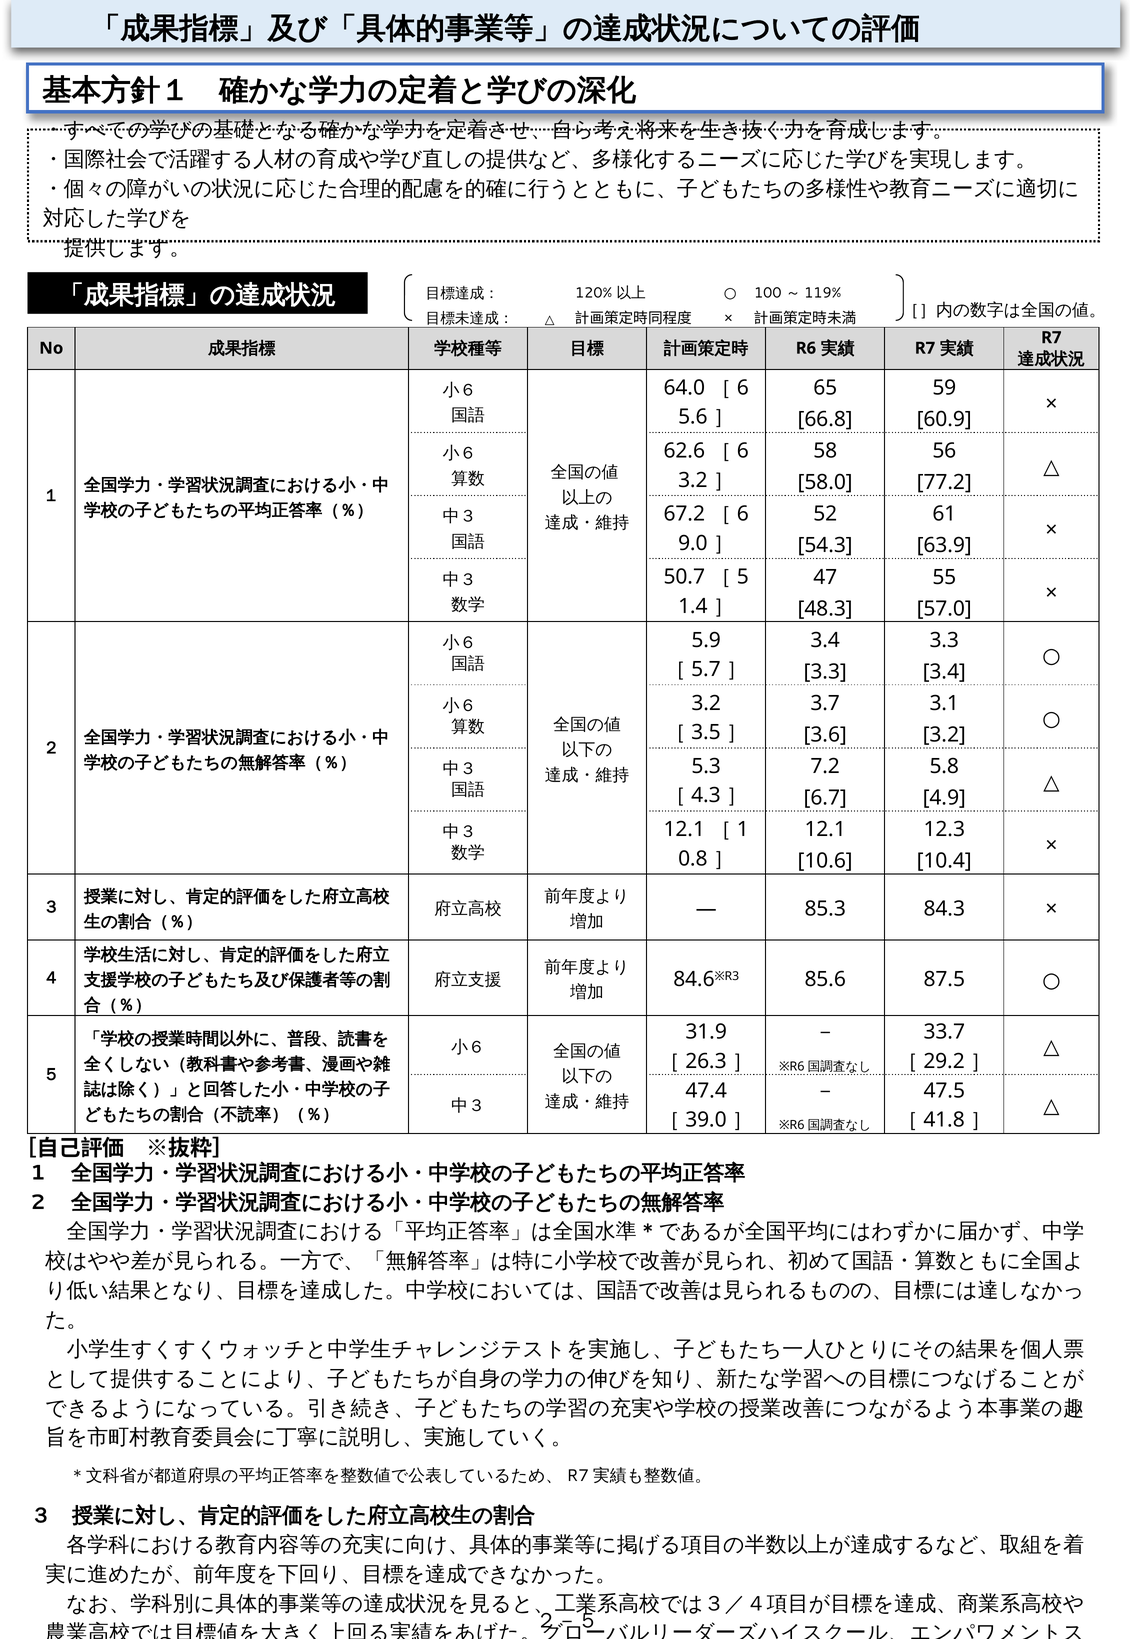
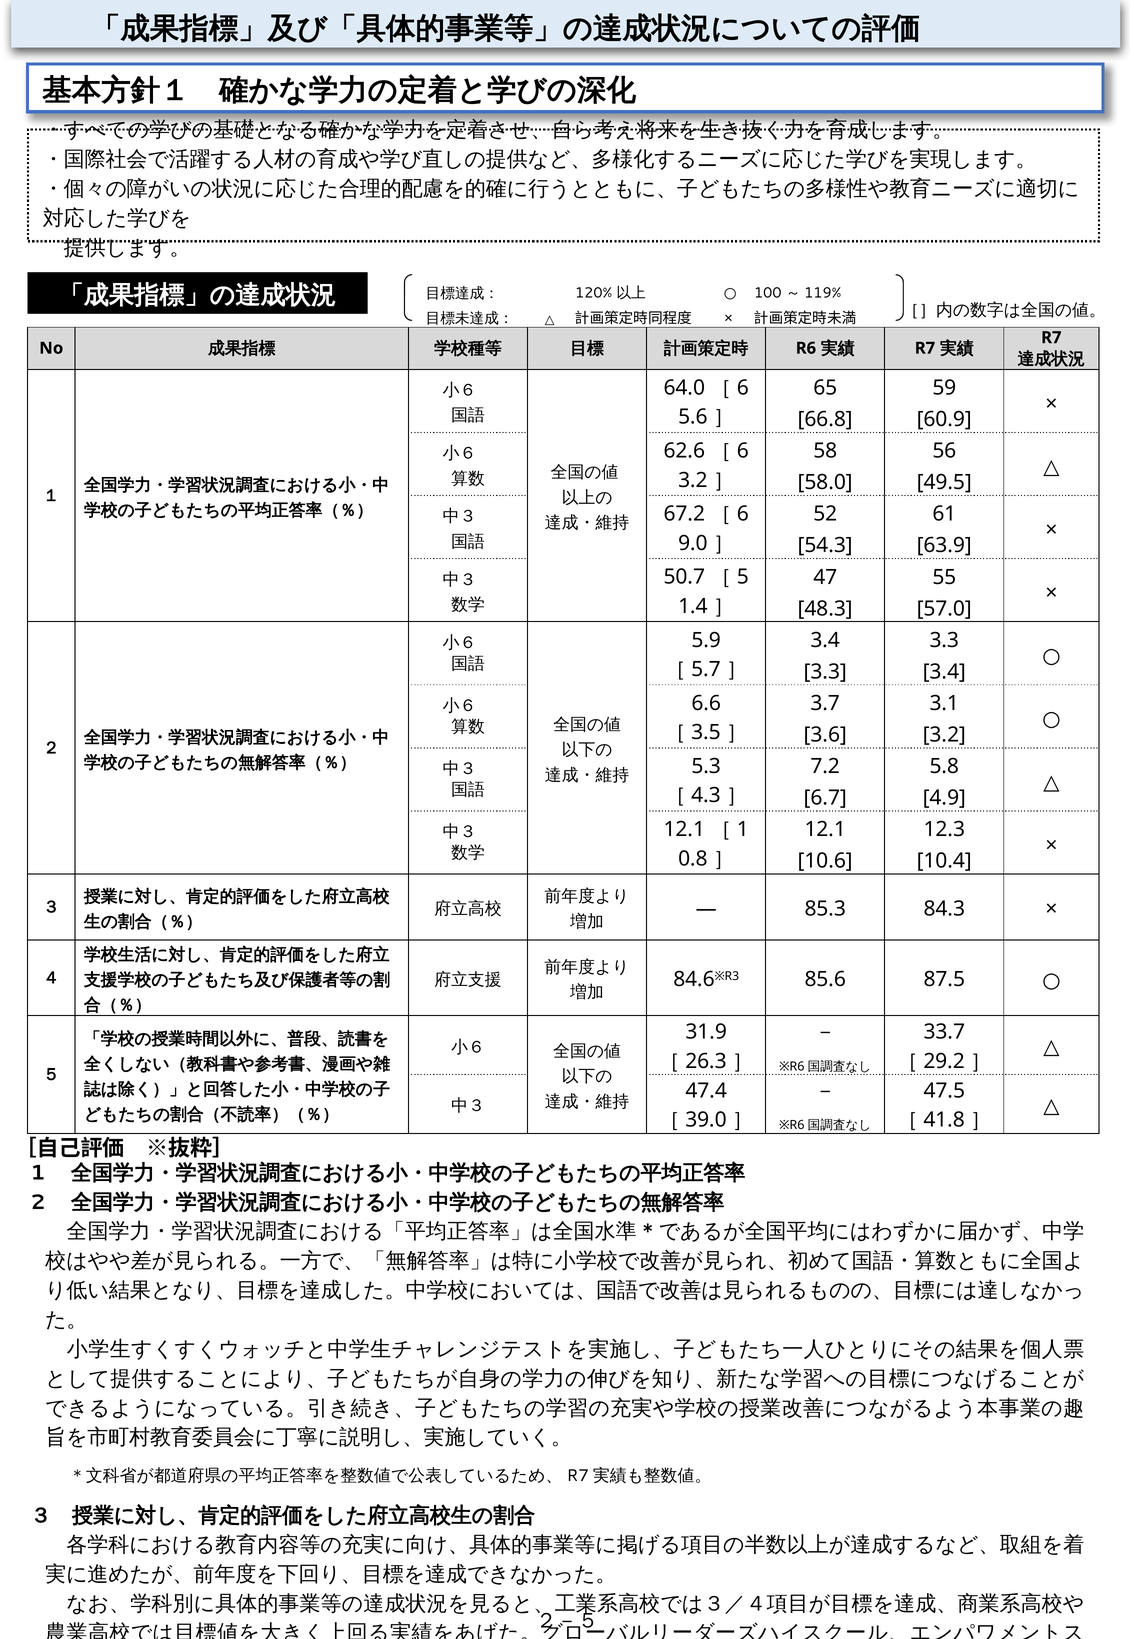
77.2: 77.2 -> 49.5
3.2 at (706, 703): 3.2 -> 6.6
